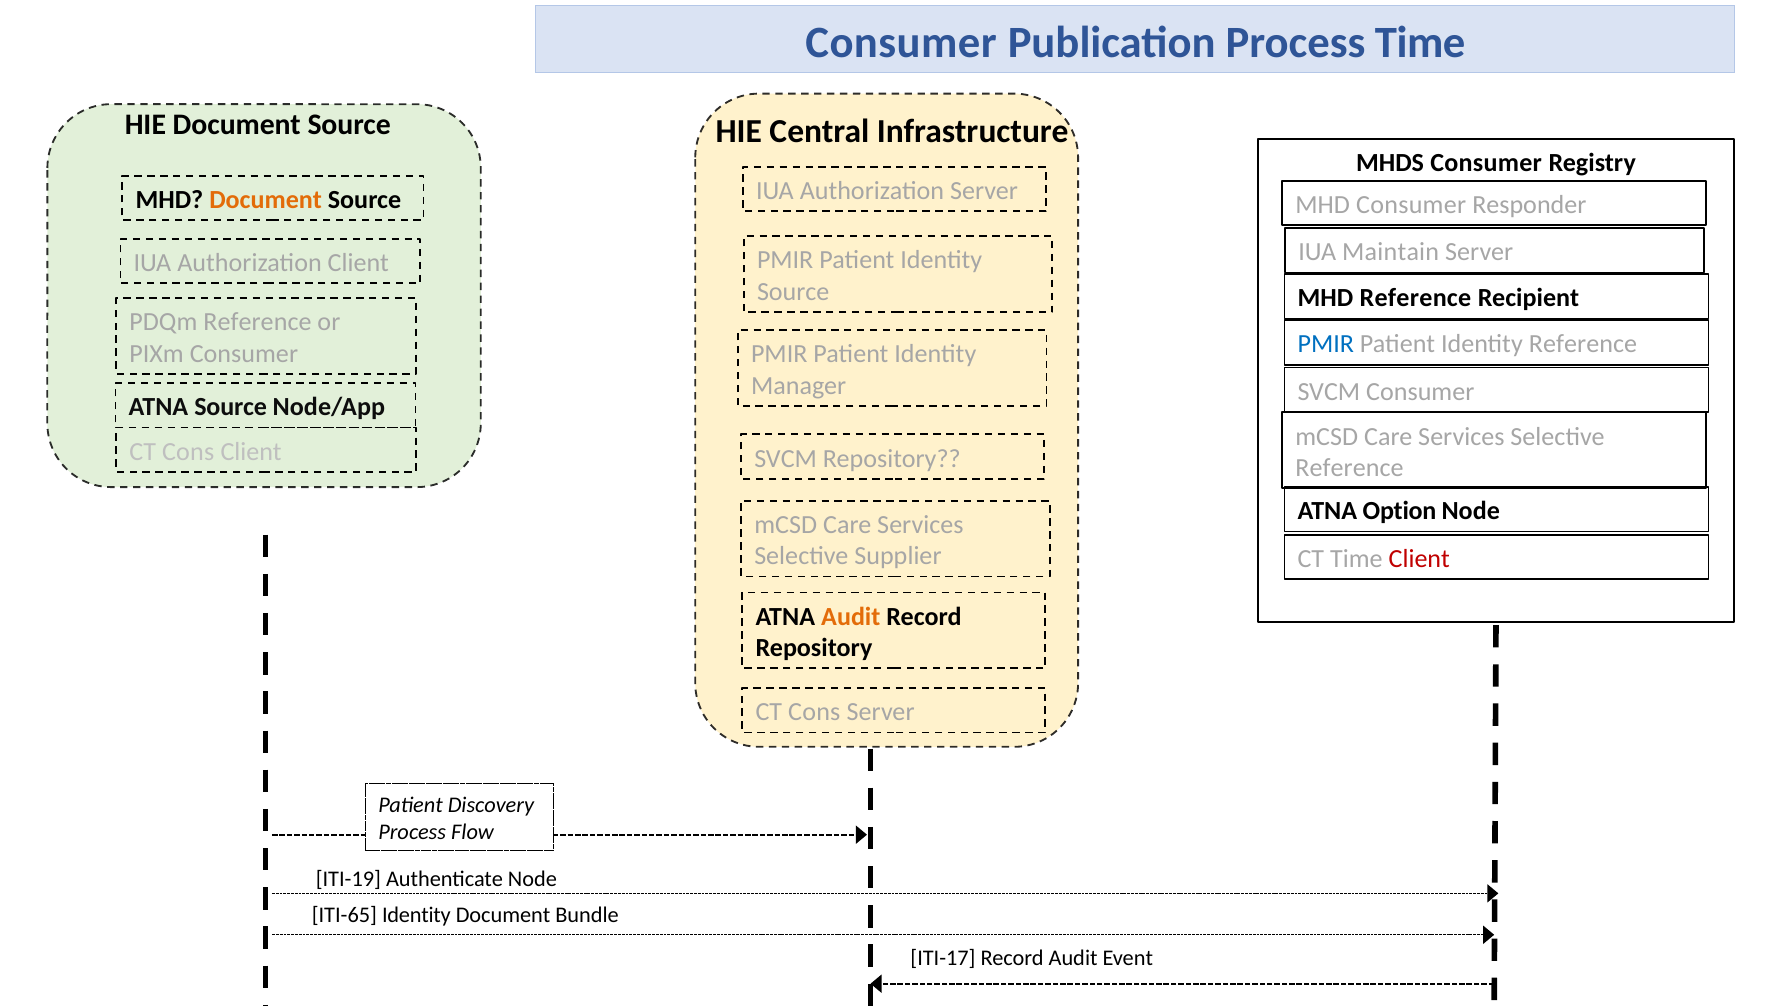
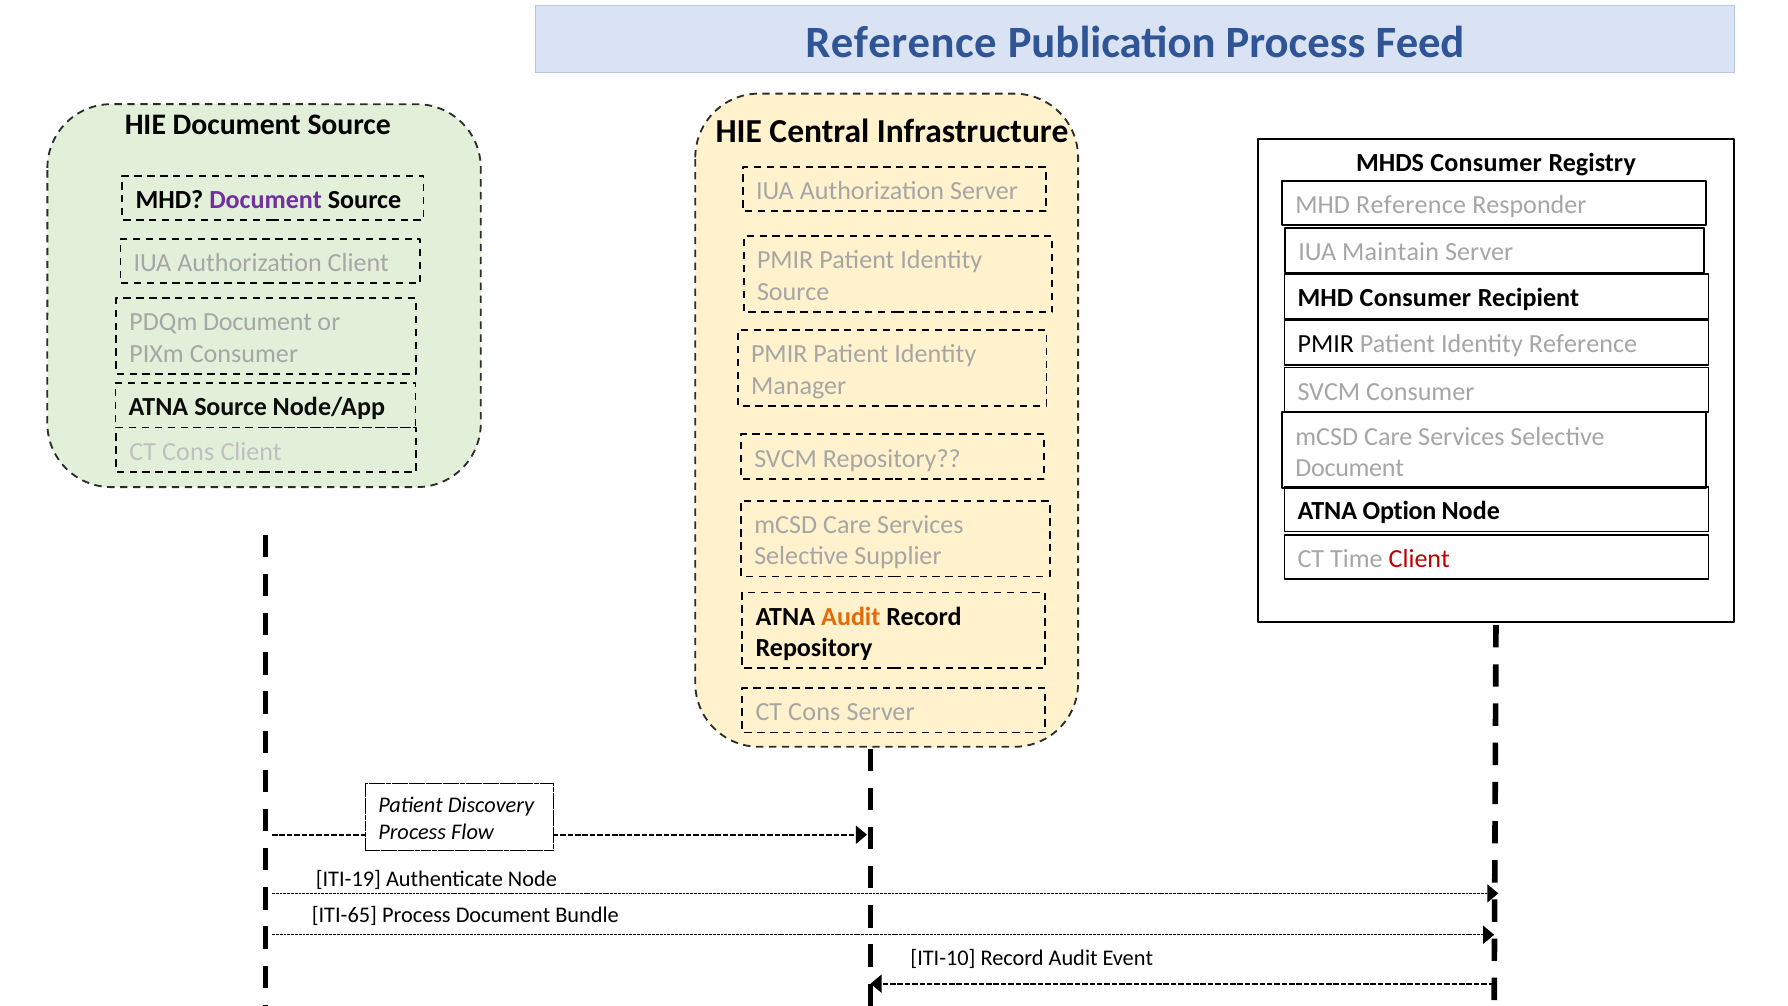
Consumer at (901, 43): Consumer -> Reference
Process Time: Time -> Feed
Document at (266, 200) colour: orange -> purple
MHD Consumer: Consumer -> Reference
MHD Reference: Reference -> Consumer
PDQm Reference: Reference -> Document
PMIR at (1326, 344) colour: blue -> black
Reference at (1350, 468): Reference -> Document
ITI-65 Identity: Identity -> Process
ITI-17: ITI-17 -> ITI-10
